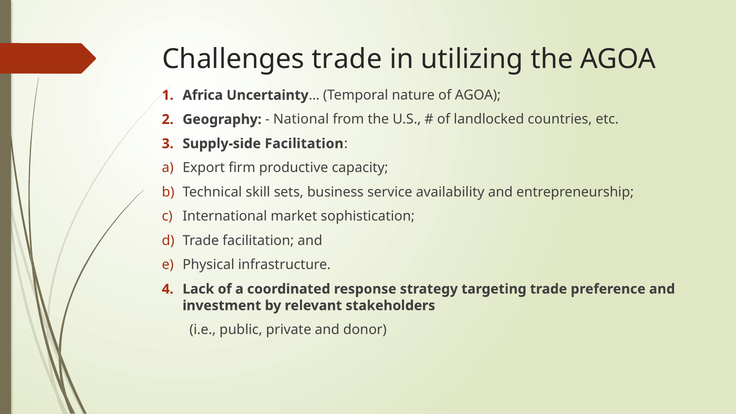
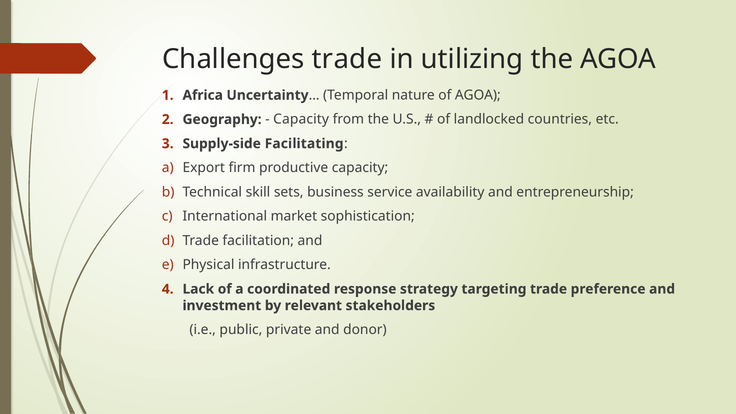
National at (301, 119): National -> Capacity
Supply-side Facilitation: Facilitation -> Facilitating
